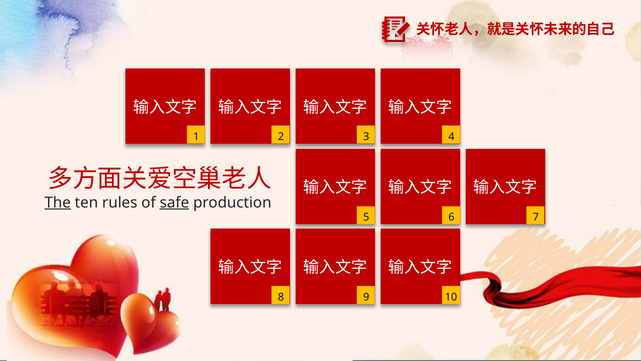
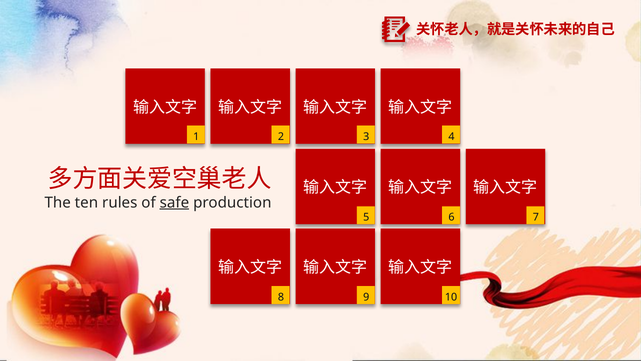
The underline: present -> none
